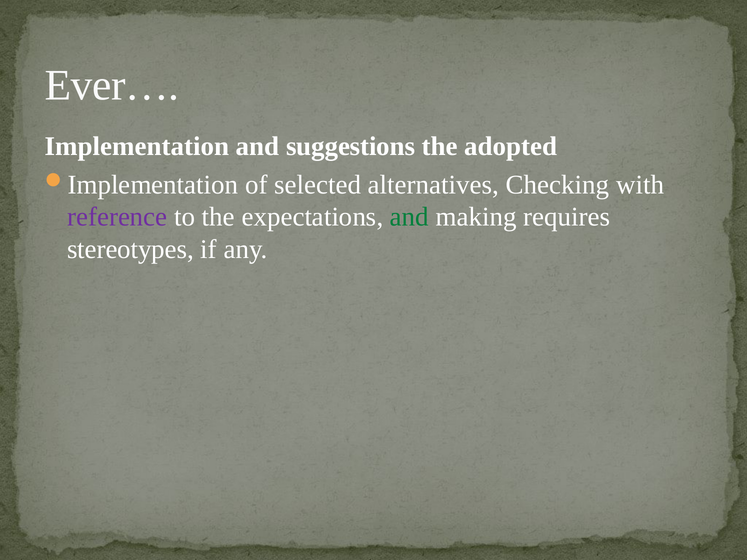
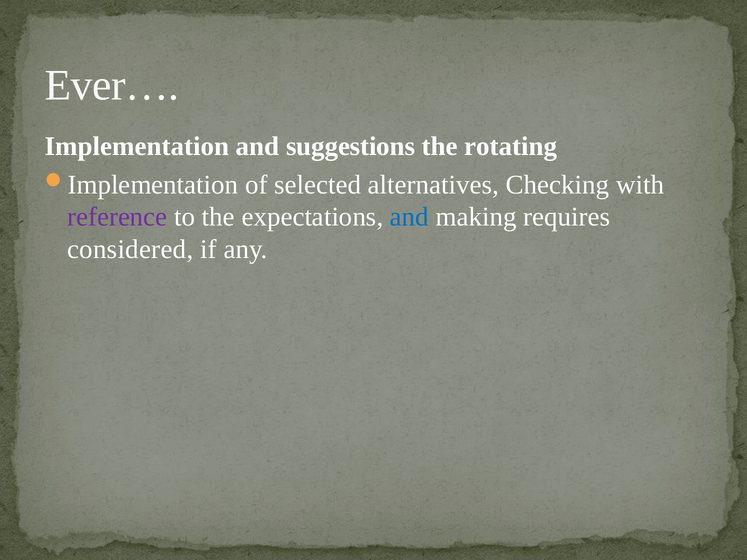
adopted: adopted -> rotating
and at (409, 217) colour: green -> blue
stereotypes: stereotypes -> considered
